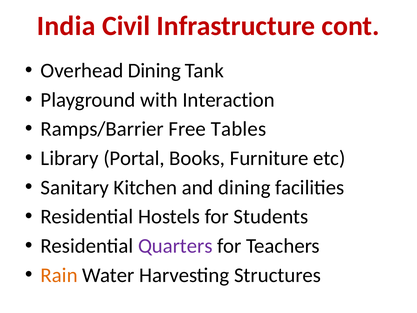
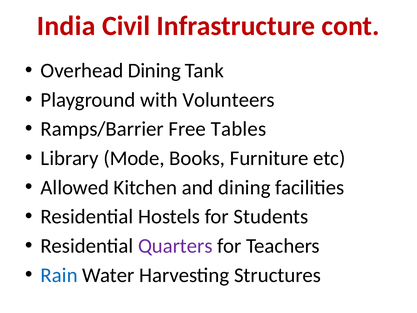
Interaction: Interaction -> Volunteers
Portal: Portal -> Mode
Sanitary: Sanitary -> Allowed
Rain colour: orange -> blue
